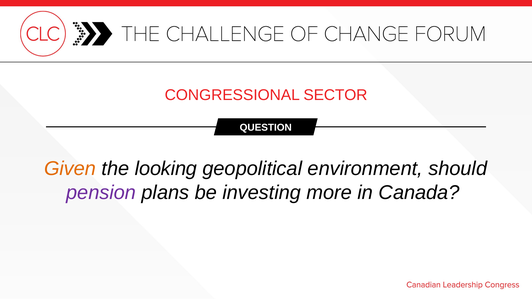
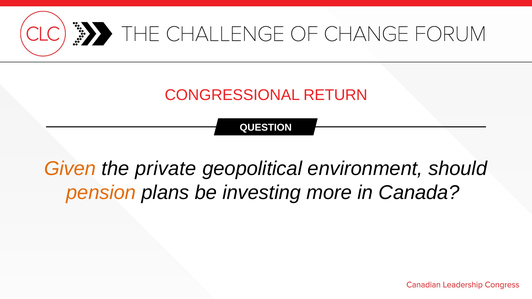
SECTOR: SECTOR -> RETURN
looking: looking -> private
pension colour: purple -> orange
